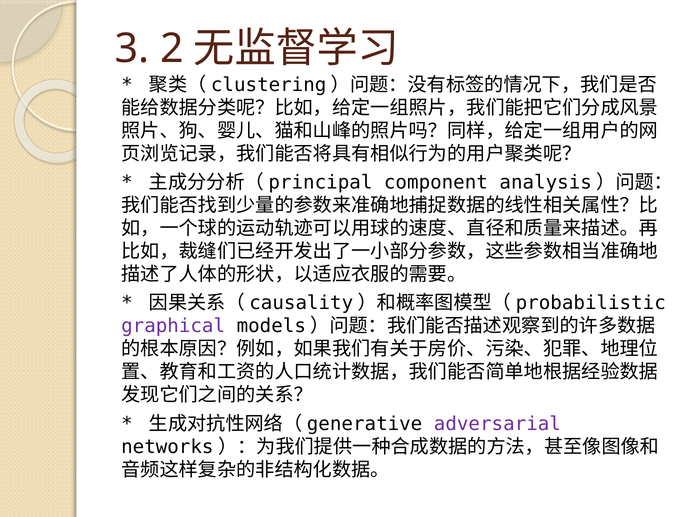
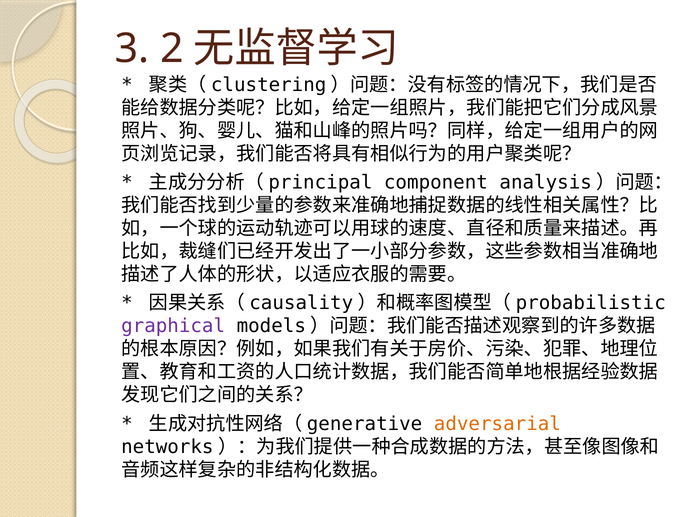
adversarial colour: purple -> orange
